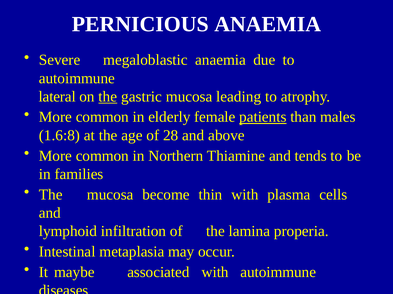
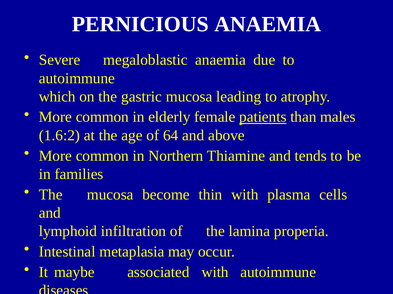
lateral: lateral -> which
the at (108, 97) underline: present -> none
1.6:8: 1.6:8 -> 1.6:2
28: 28 -> 64
